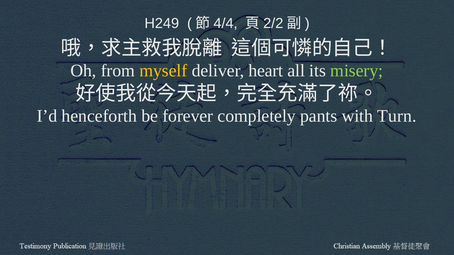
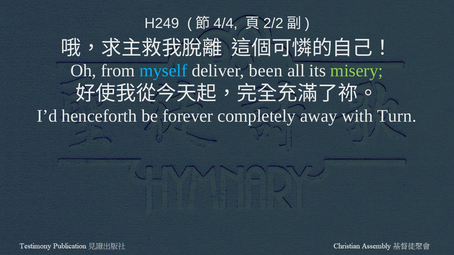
myself colour: yellow -> light blue
heart: heart -> been
pants: pants -> away
